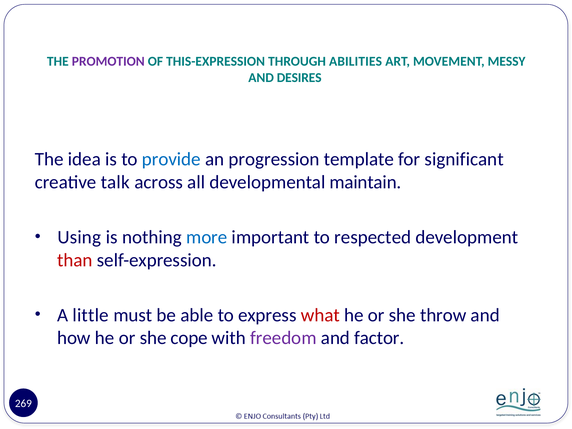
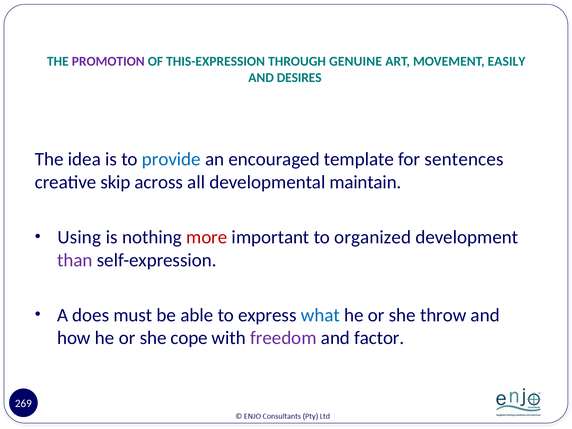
ABILITIES: ABILITIES -> GENUINE
MESSY: MESSY -> EASILY
progression: progression -> encouraged
significant: significant -> sentences
talk: talk -> skip
more colour: blue -> red
respected: respected -> organized
than colour: red -> purple
little: little -> does
what colour: red -> blue
